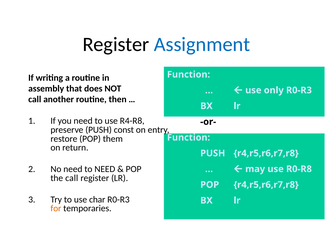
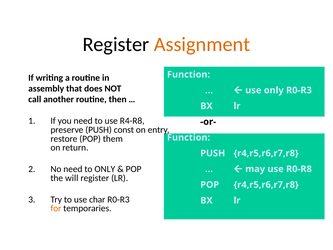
Assignment colour: blue -> orange
to NEED: NEED -> ONLY
the call: call -> will
